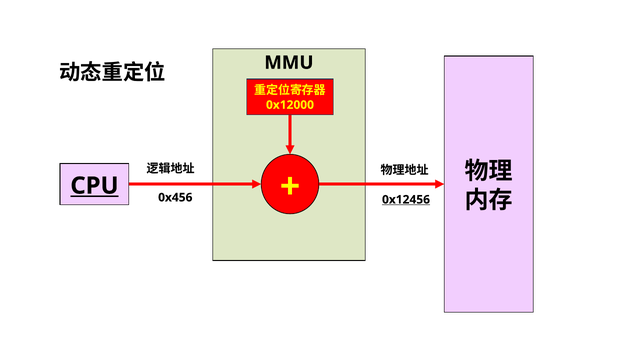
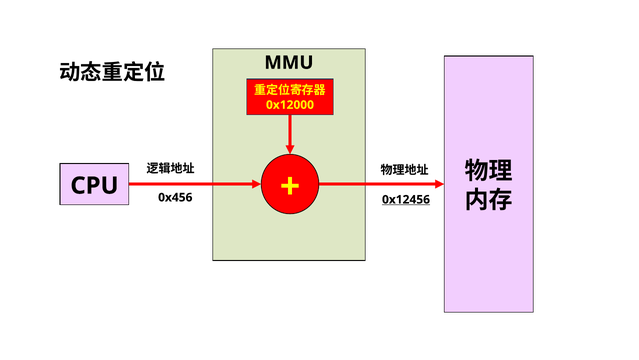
CPU underline: present -> none
